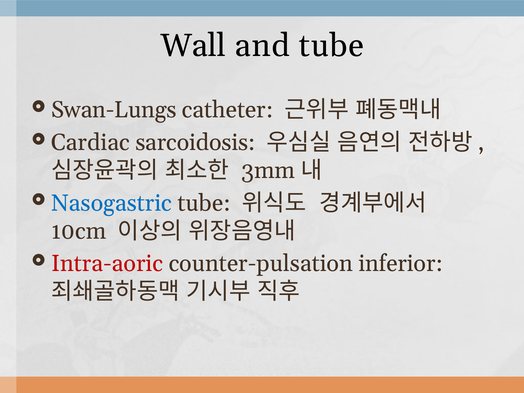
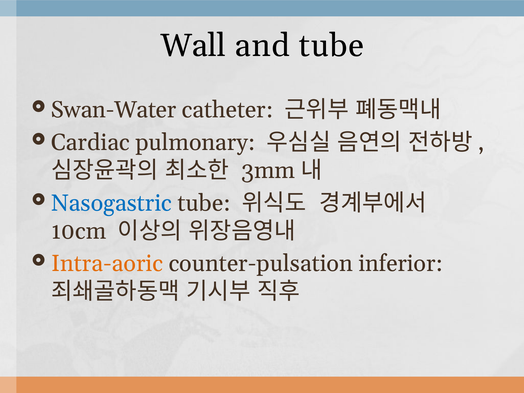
Swan-Lungs: Swan-Lungs -> Swan-Water
sarcoidosis: sarcoidosis -> pulmonary
Intra-aoric colour: red -> orange
